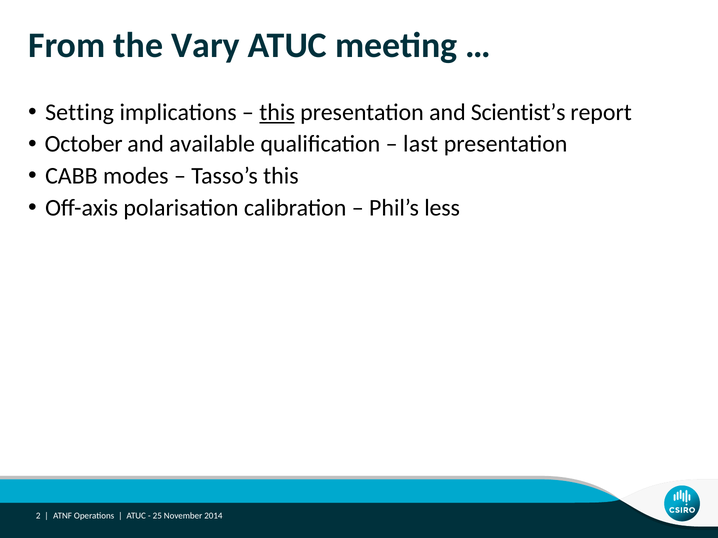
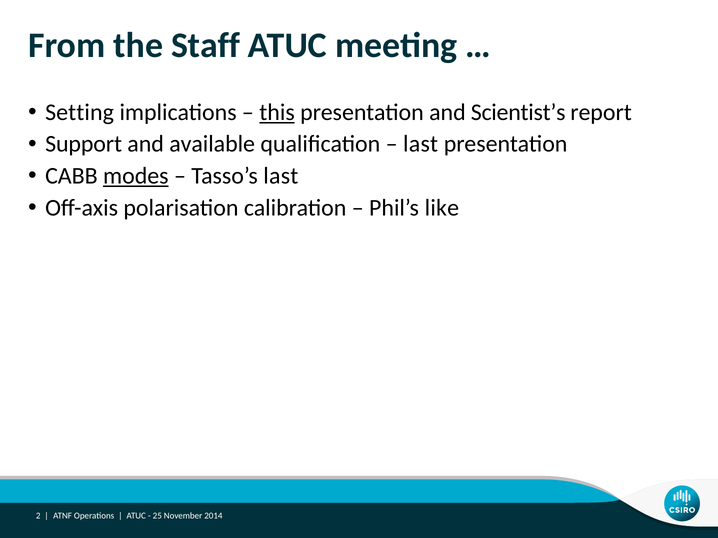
Vary: Vary -> Staff
October: October -> Support
modes underline: none -> present
Tasso’s this: this -> last
less: less -> like
